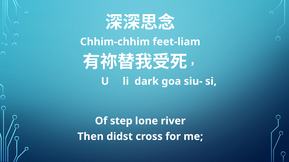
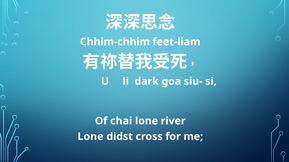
step: step -> chai
Then at (91, 137): Then -> Lone
